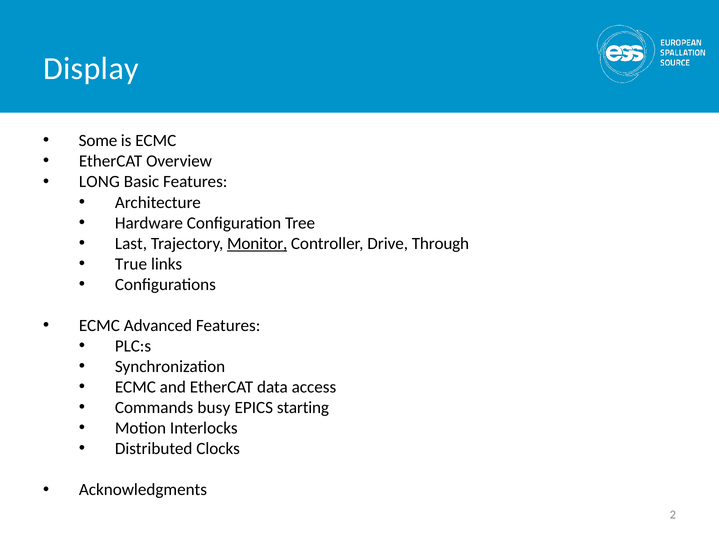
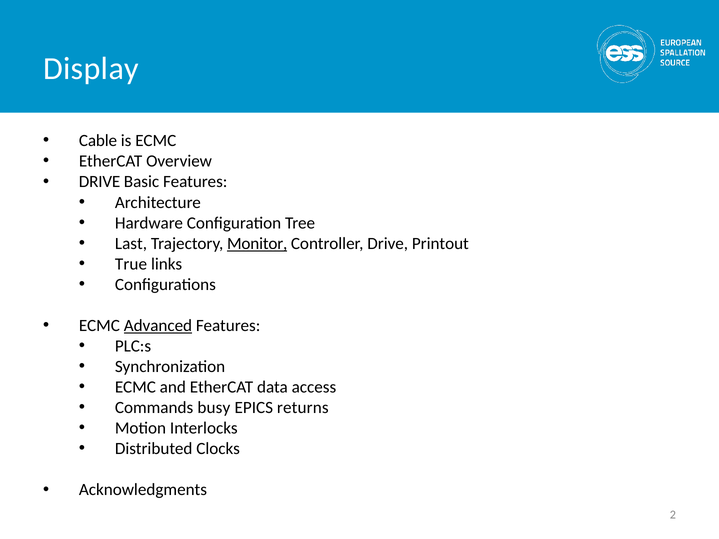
Some: Some -> Cable
LONG at (99, 182): LONG -> DRIVE
Through: Through -> Printout
Advanced underline: none -> present
starting: starting -> returns
